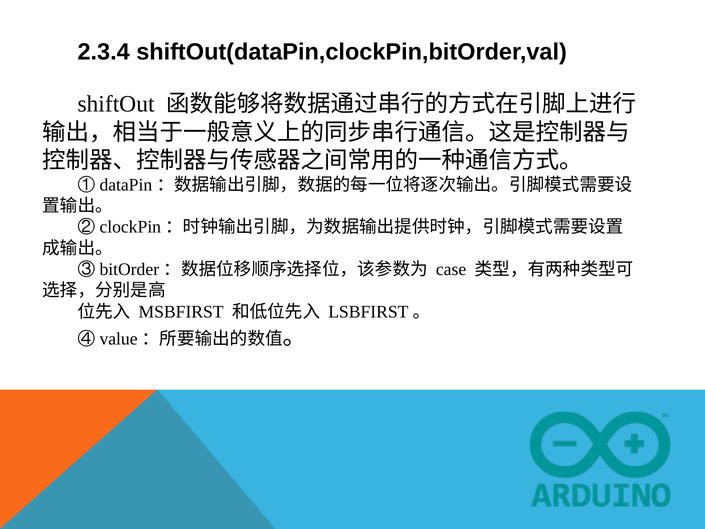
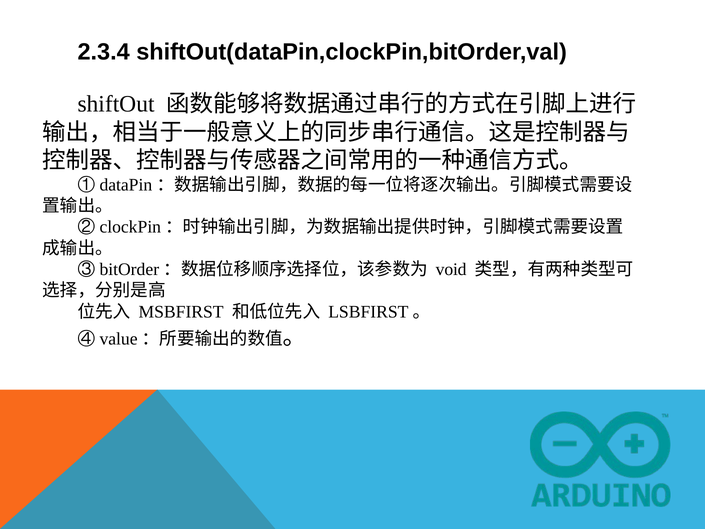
case: case -> void
